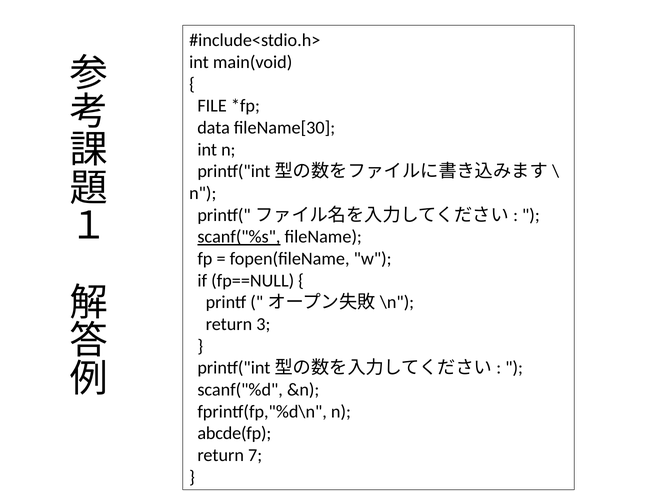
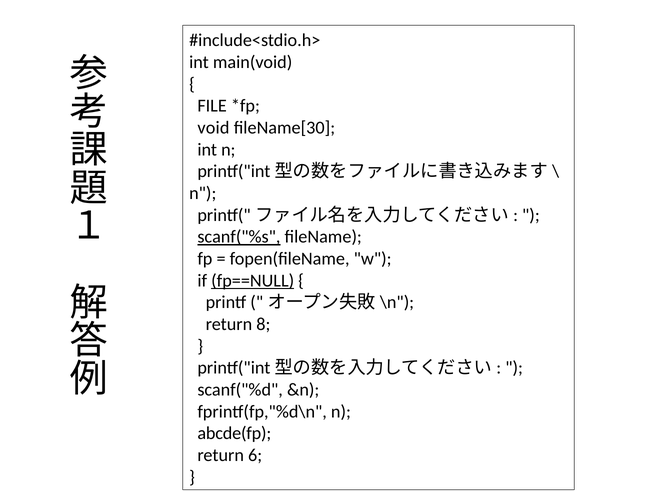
data: data -> void
fp==NULL underline: none -> present
3: 3 -> 8
7: 7 -> 6
